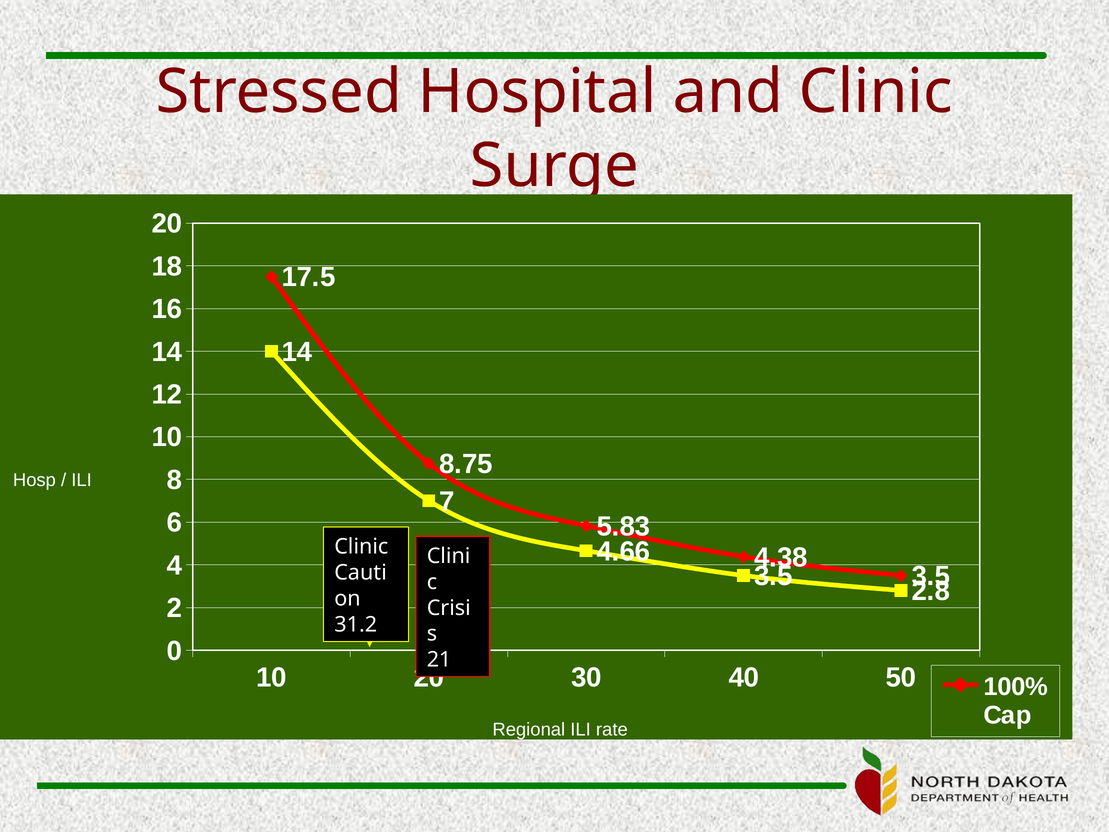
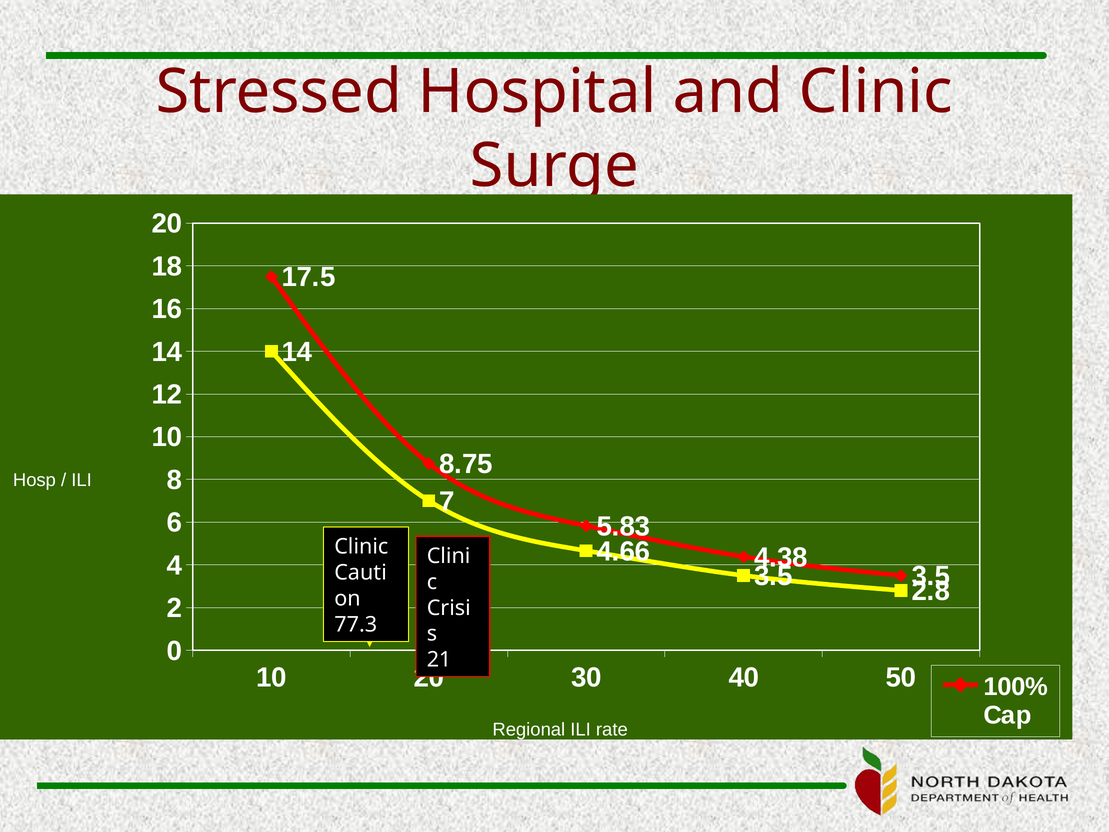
31.2: 31.2 -> 77.3
